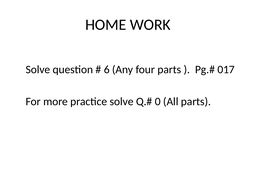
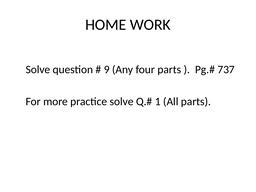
6: 6 -> 9
017: 017 -> 737
0: 0 -> 1
